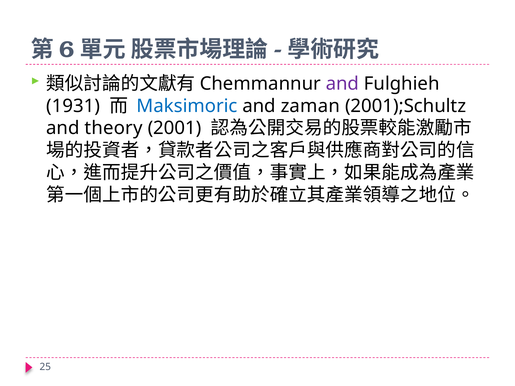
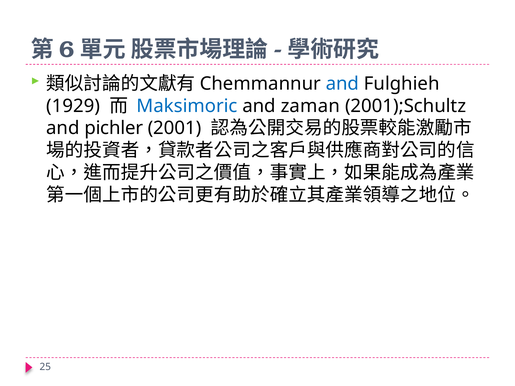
and at (342, 84) colour: purple -> blue
1931: 1931 -> 1929
theory: theory -> pichler
